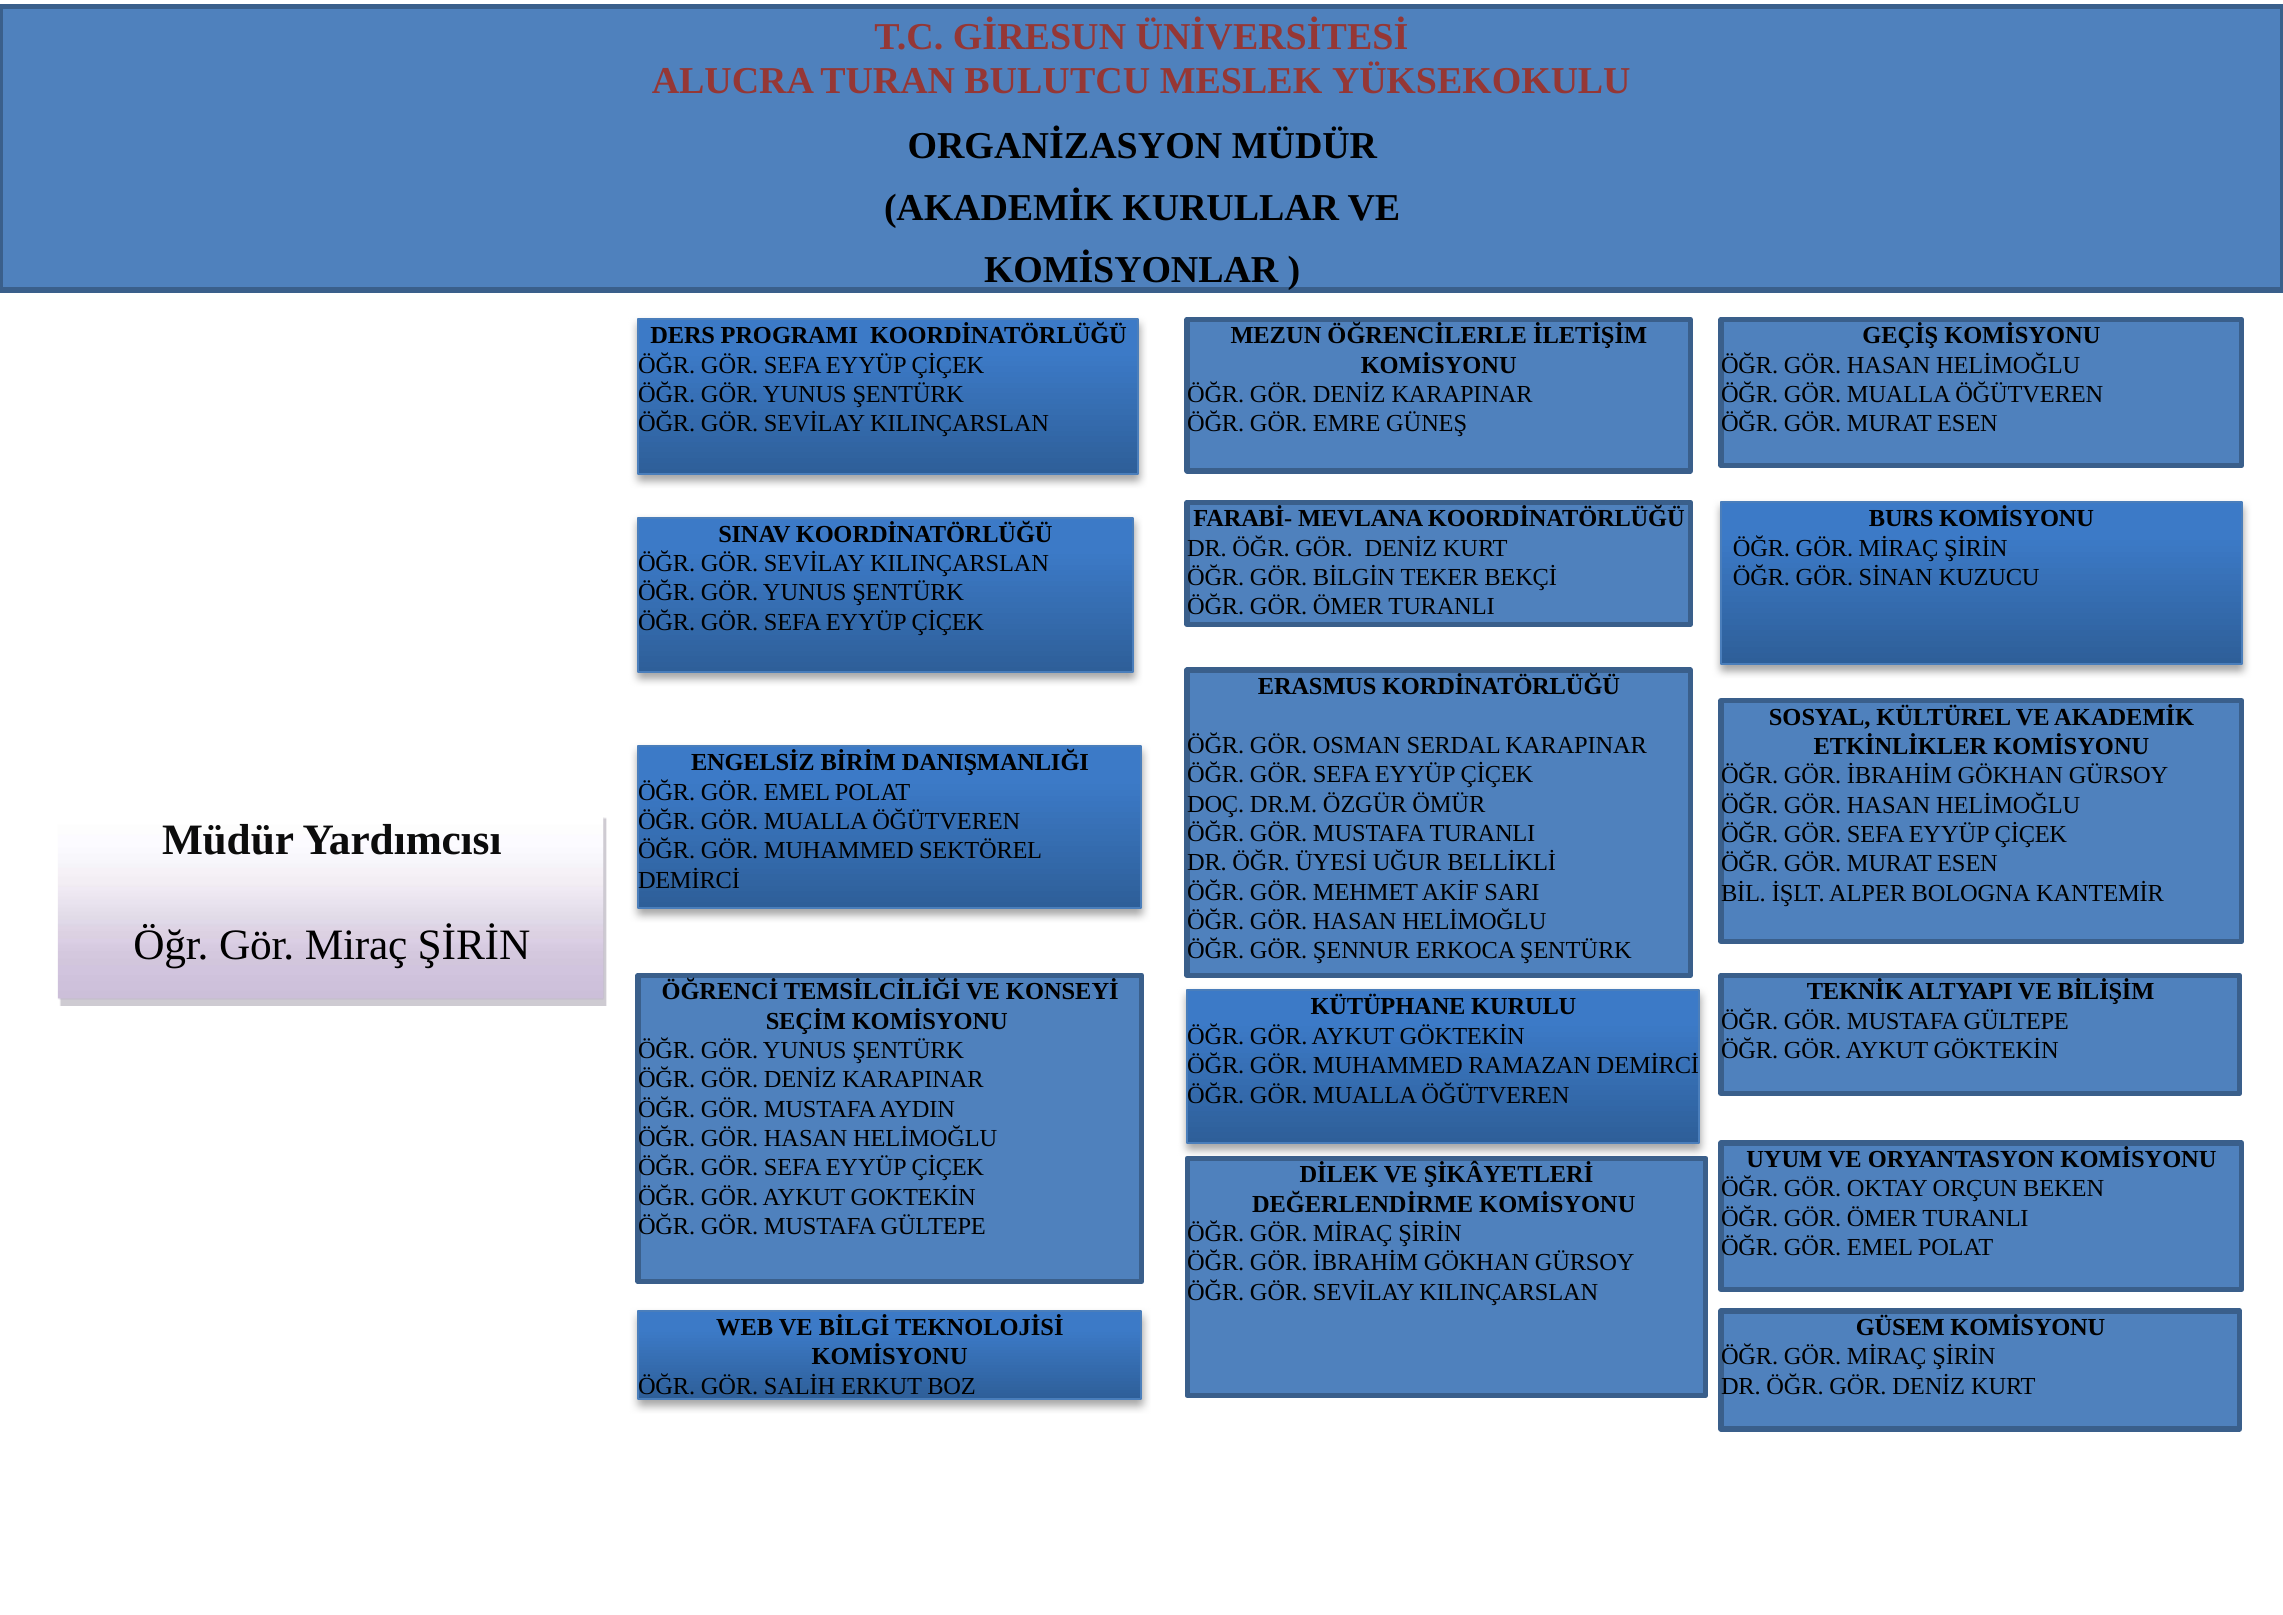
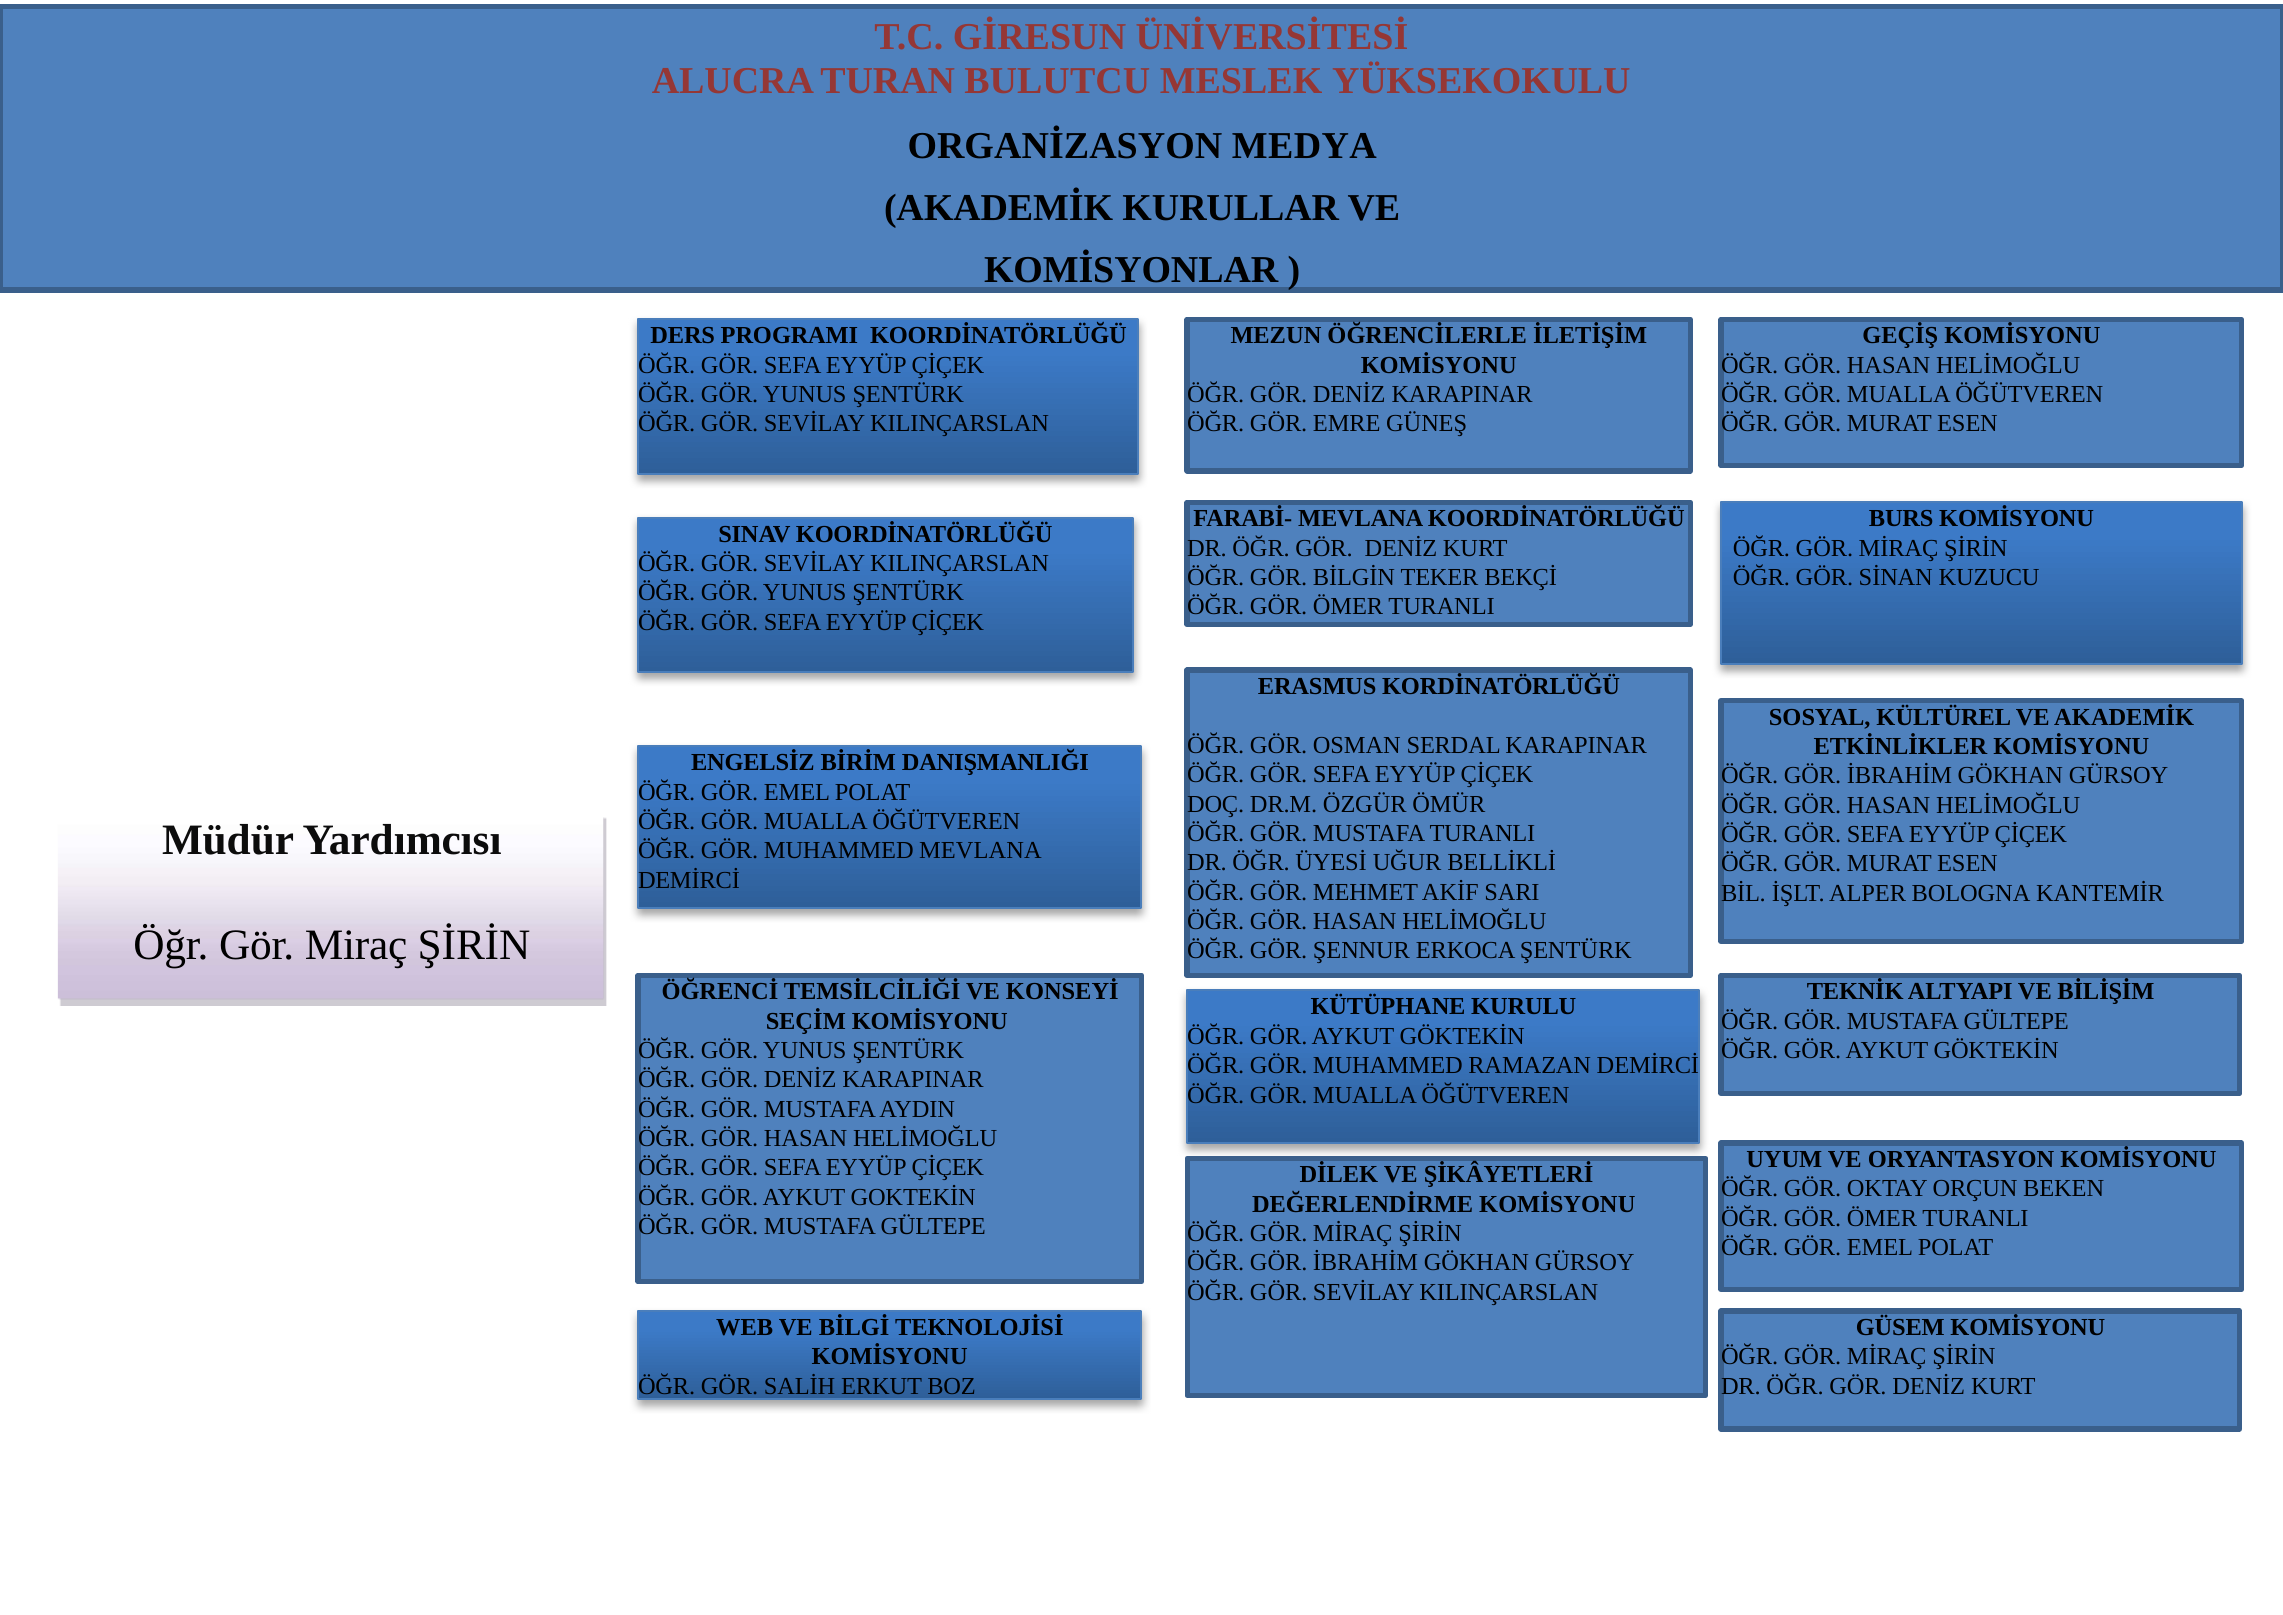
ORGANİZASYON MÜDÜR: MÜDÜR -> MEDYA
MUHAMMED SEKTÖREL: SEKTÖREL -> MEVLANA
